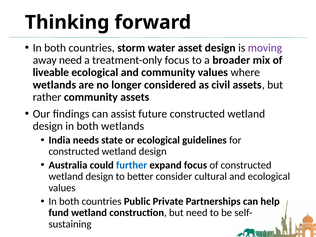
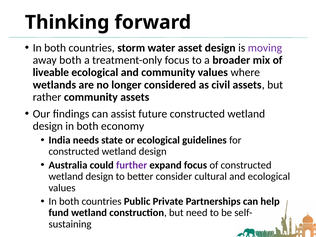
away need: need -> both
both wetlands: wetlands -> economy
further colour: blue -> purple
